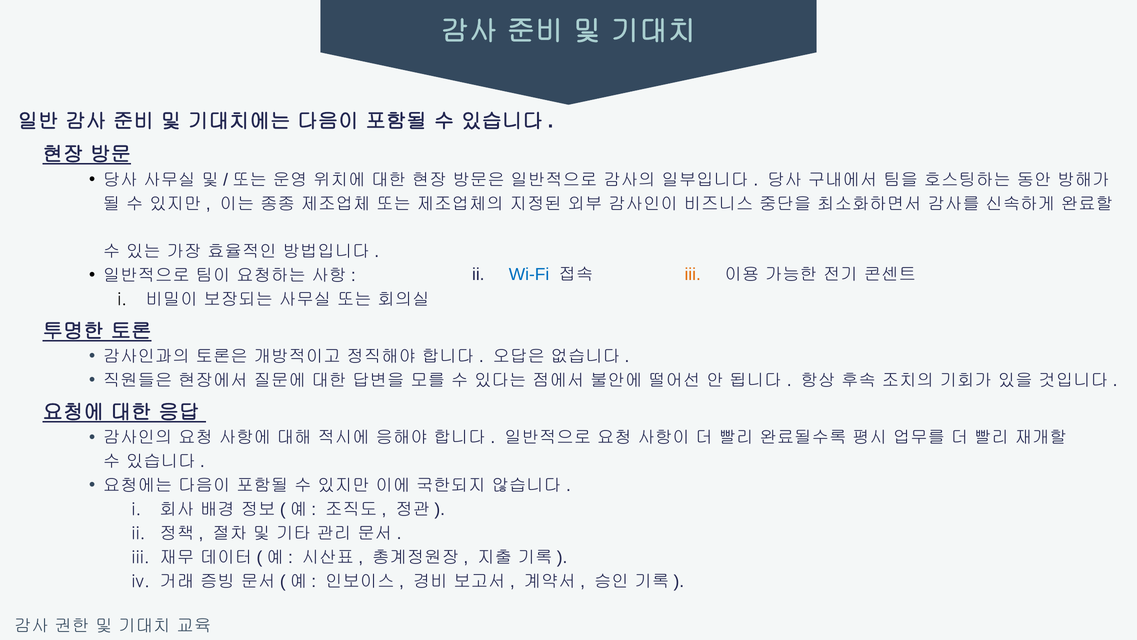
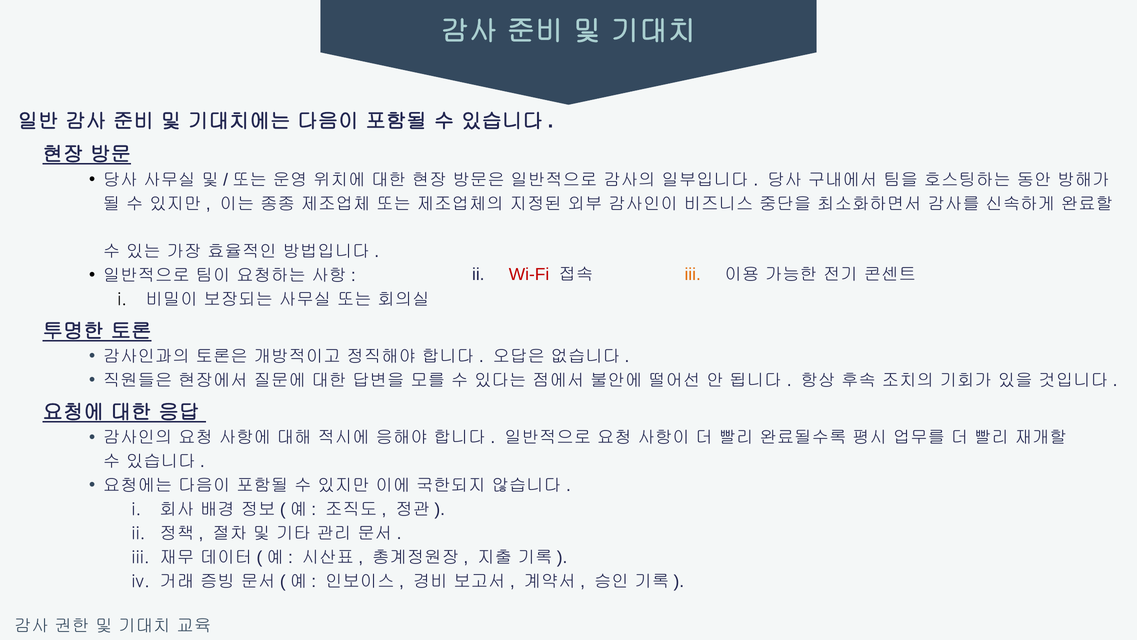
Wi-Fi colour: blue -> red
